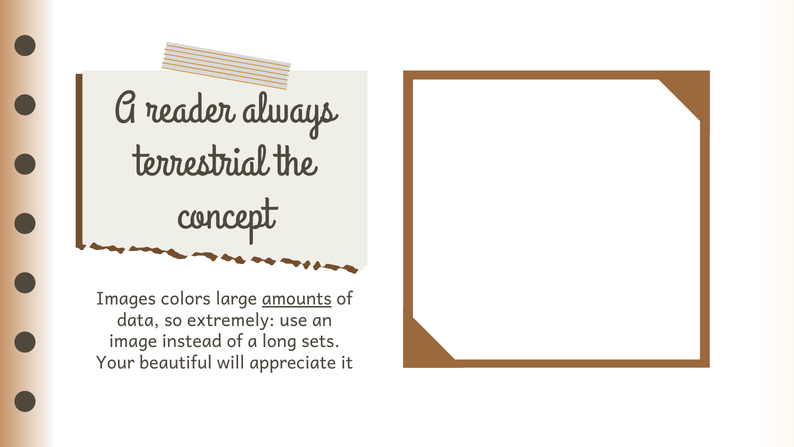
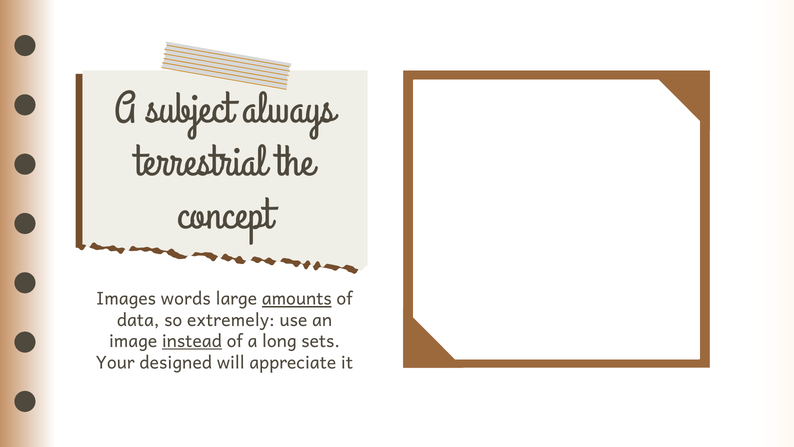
reader: reader -> subject
colors: colors -> words
instead underline: none -> present
beautiful: beautiful -> designed
